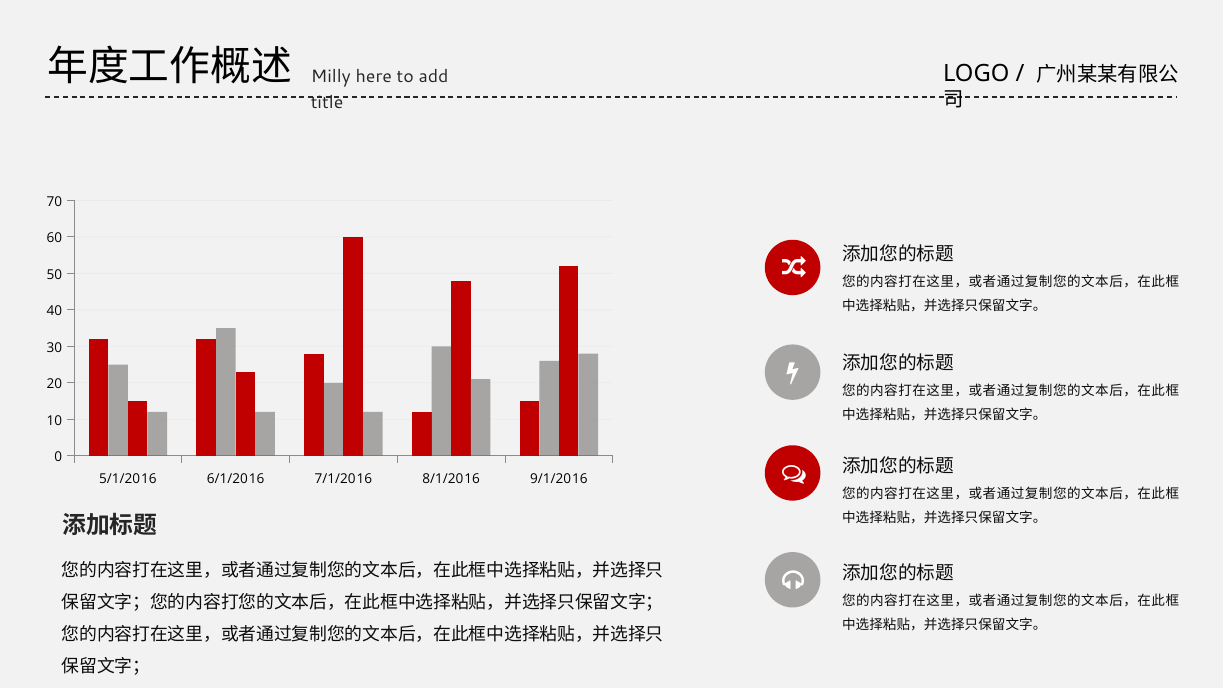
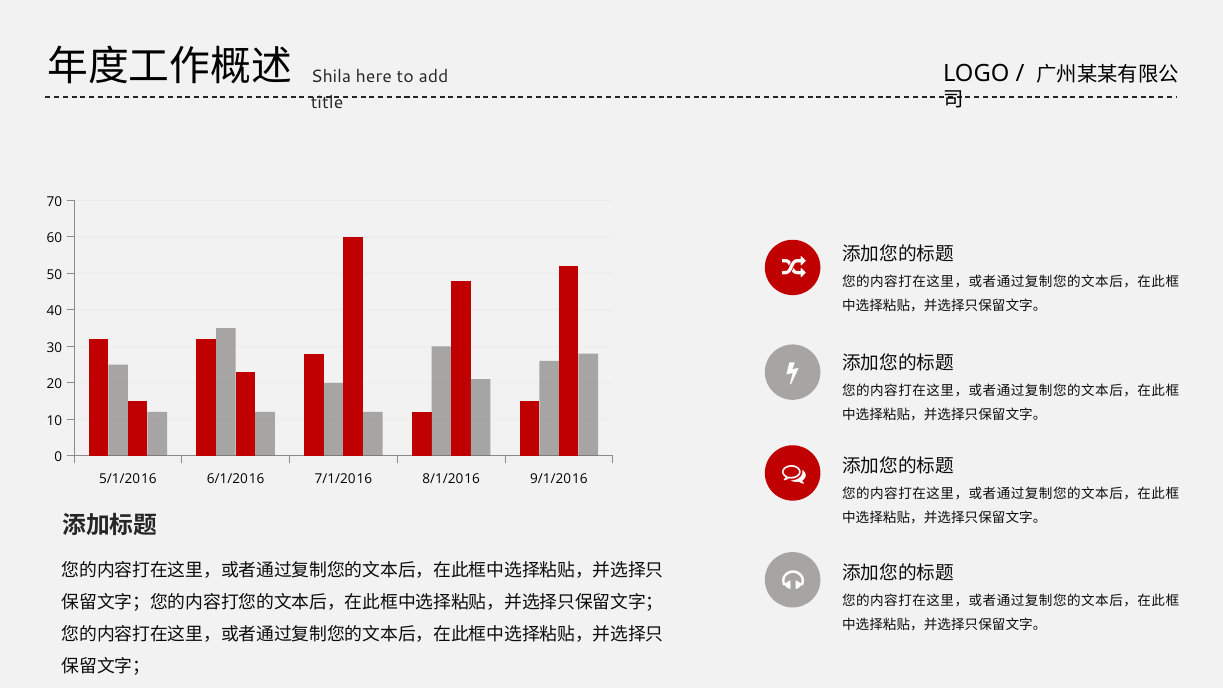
Milly: Milly -> Shila
